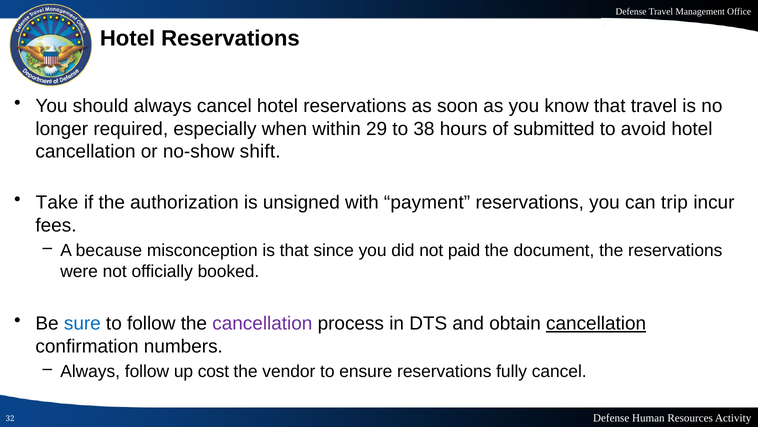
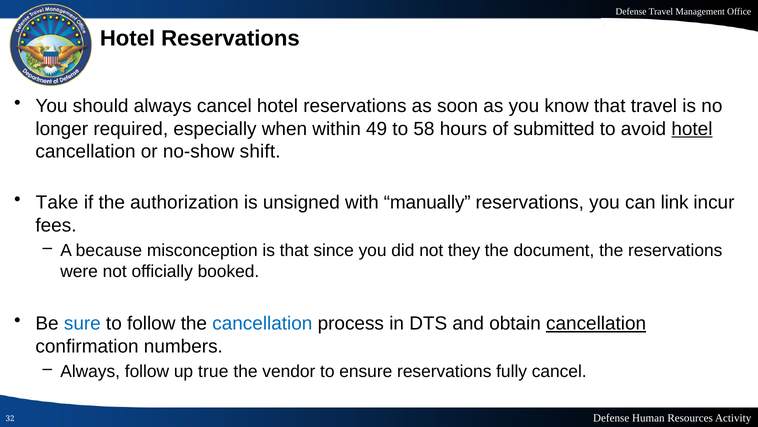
29: 29 -> 49
38: 38 -> 58
hotel at (692, 129) underline: none -> present
payment: payment -> manually
trip: trip -> link
paid: paid -> they
cancellation at (262, 323) colour: purple -> blue
cost: cost -> true
